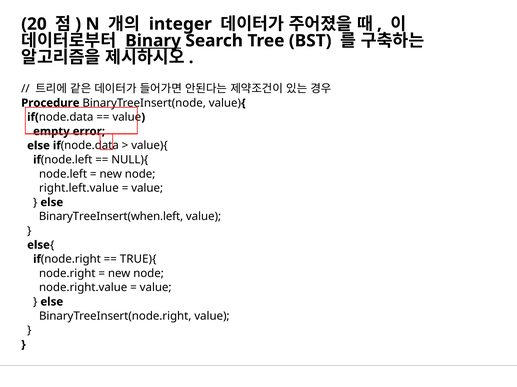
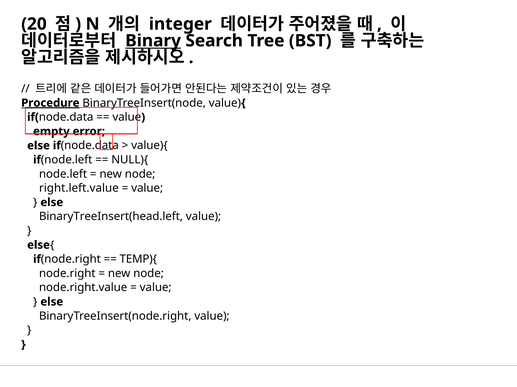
Procedure underline: none -> present
BinaryTreeInsert(when.left: BinaryTreeInsert(when.left -> BinaryTreeInsert(head.left
TRUE){: TRUE){ -> TEMP){
